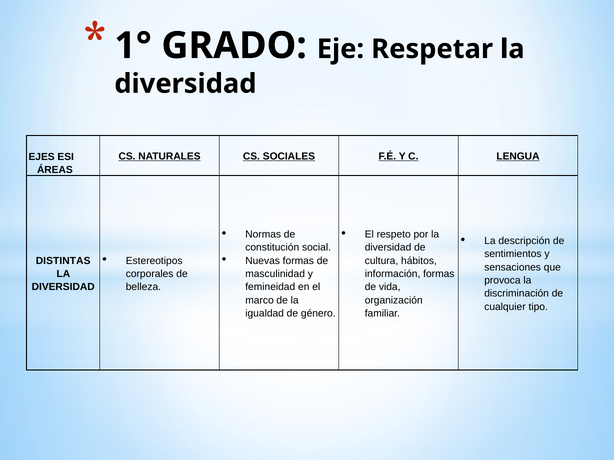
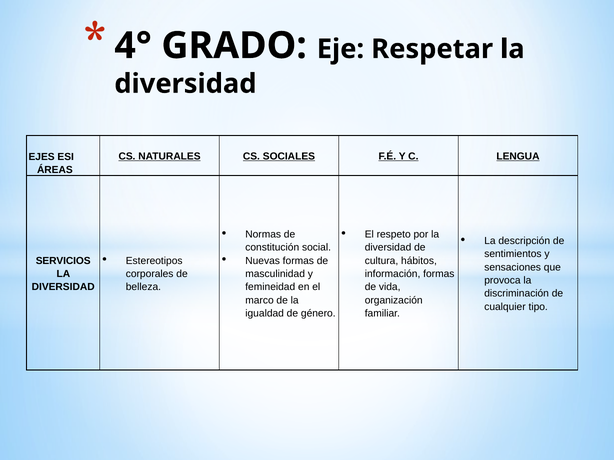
1°: 1° -> 4°
DISTINTAS: DISTINTAS -> SERVICIOS
